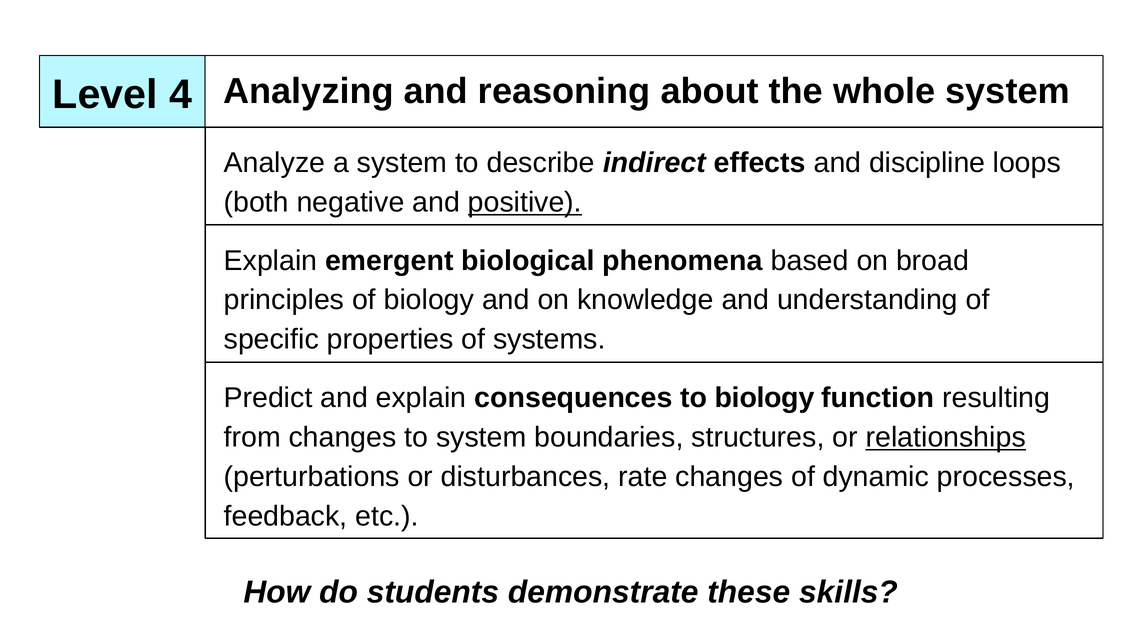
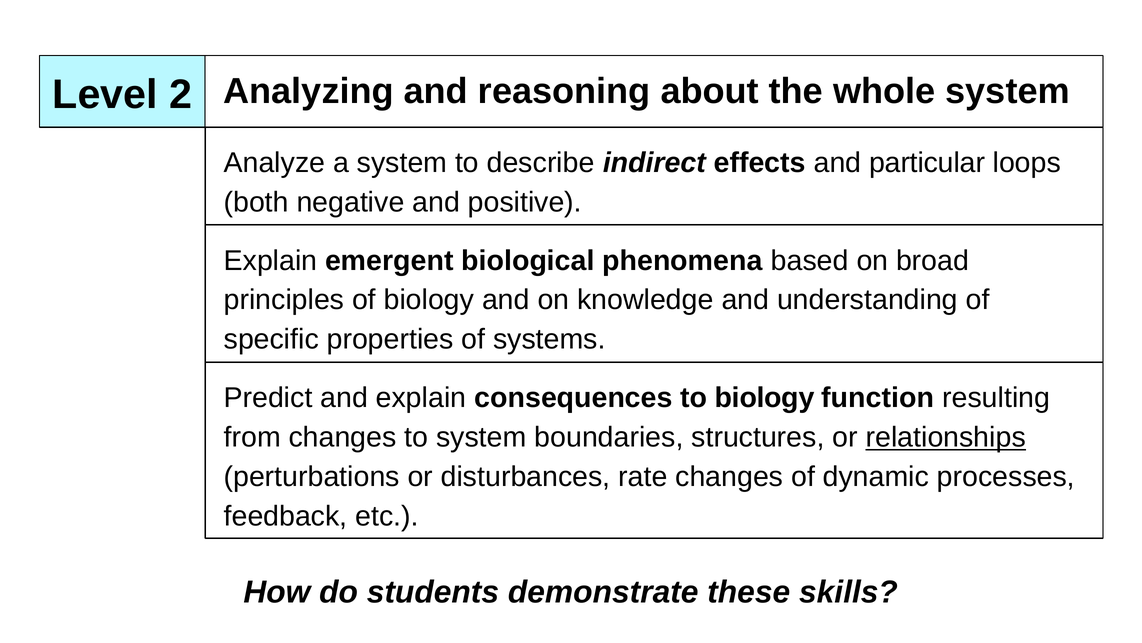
4: 4 -> 2
discipline: discipline -> particular
positive underline: present -> none
